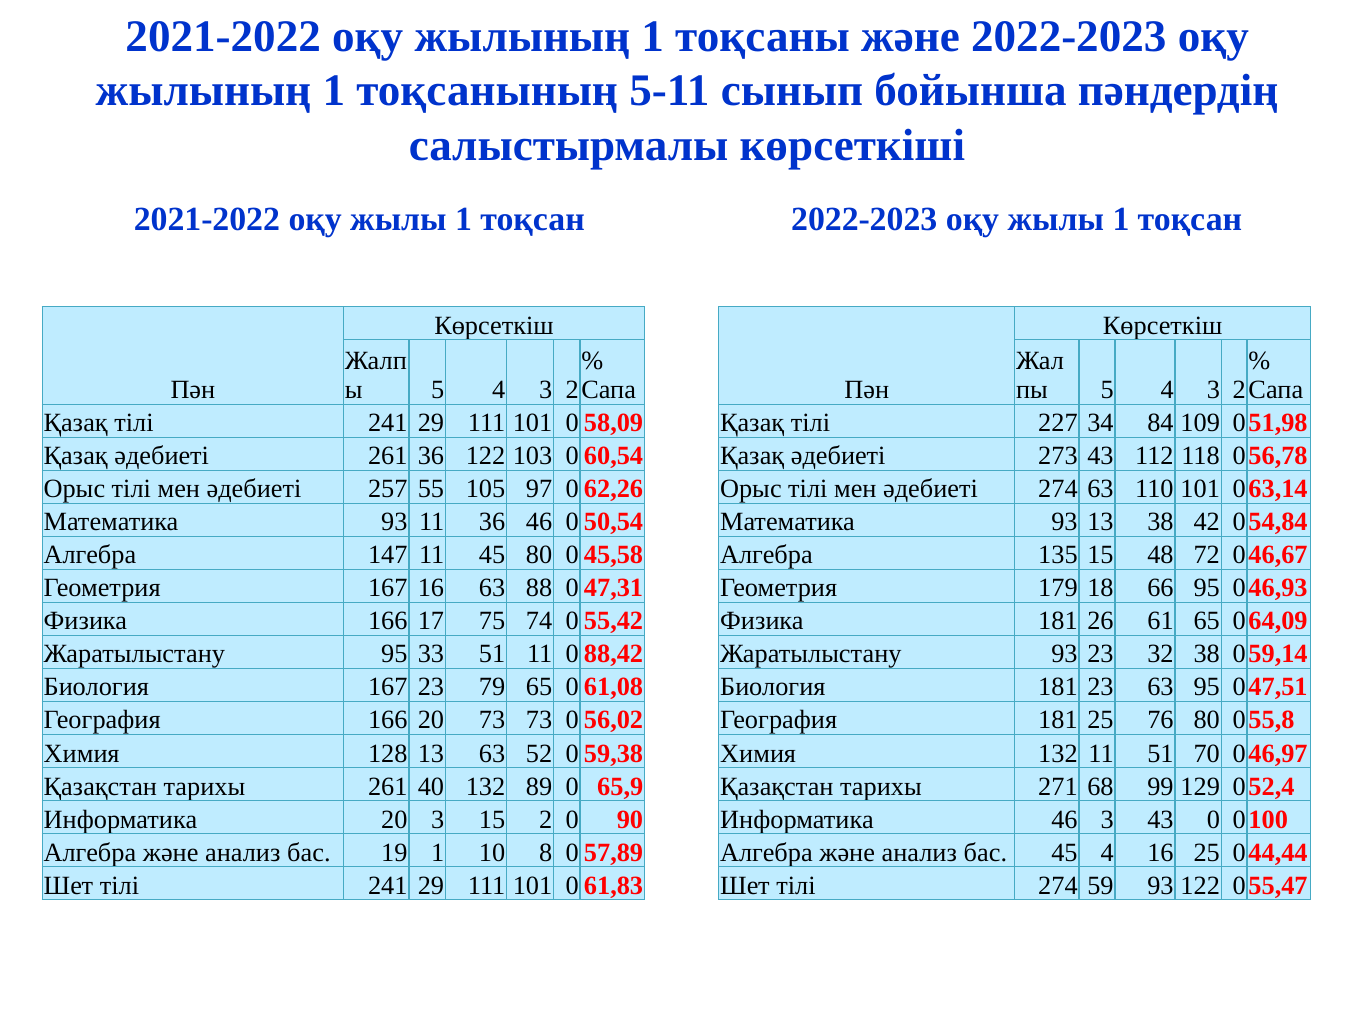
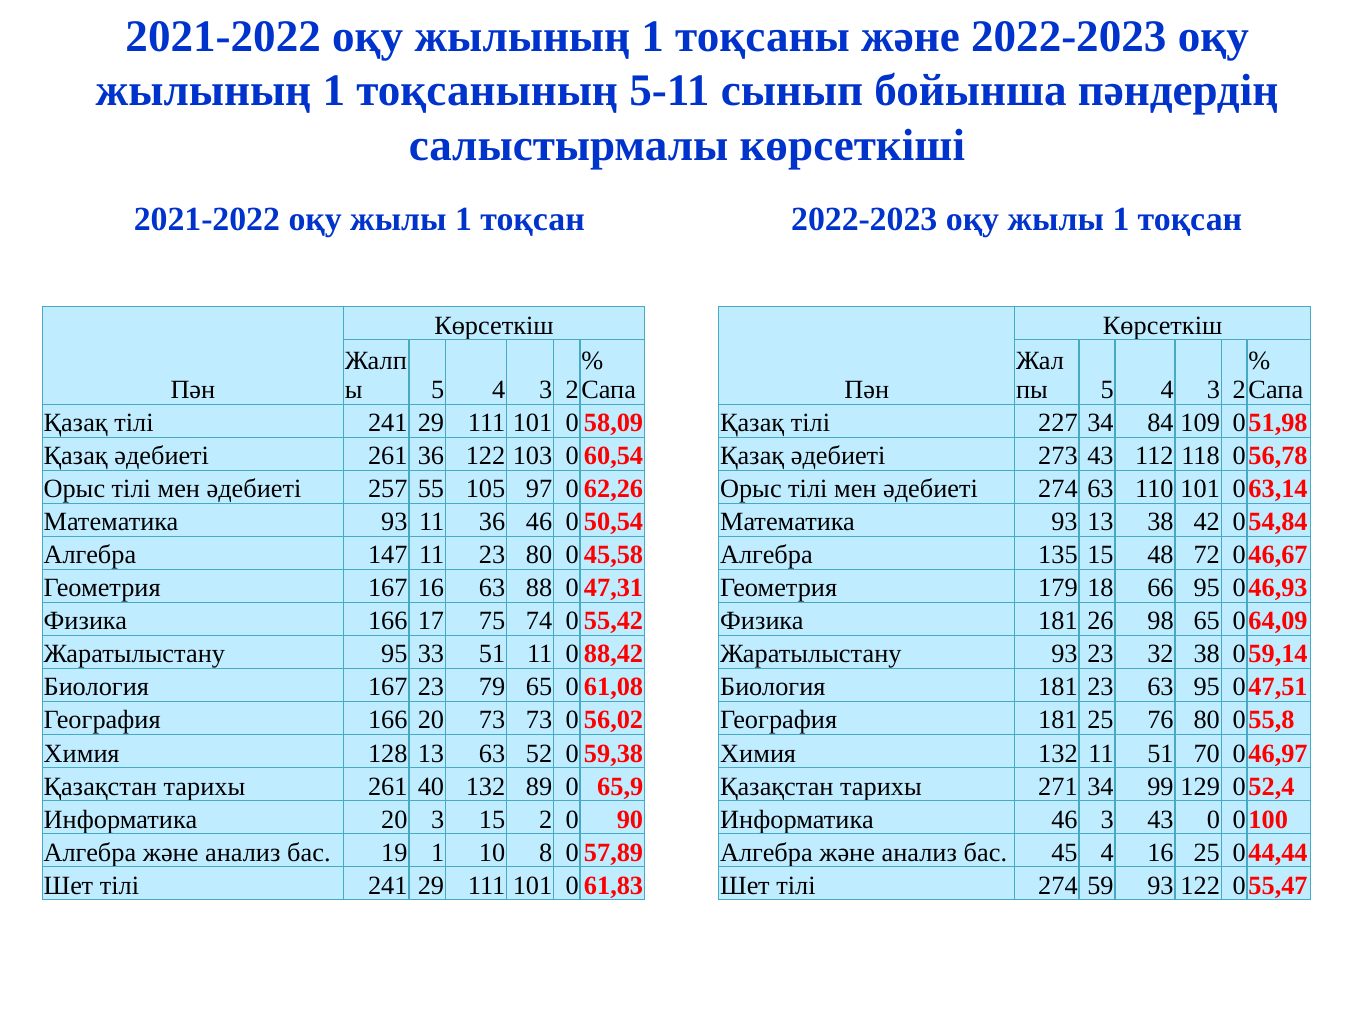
11 45: 45 -> 23
61: 61 -> 98
271 68: 68 -> 34
